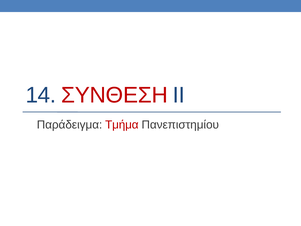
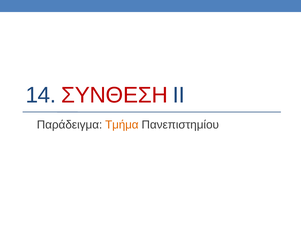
Τμήμα colour: red -> orange
